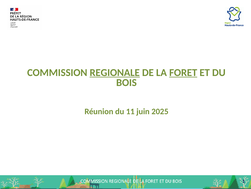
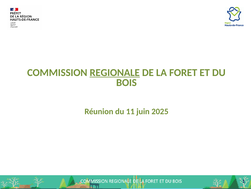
FORET underline: present -> none
